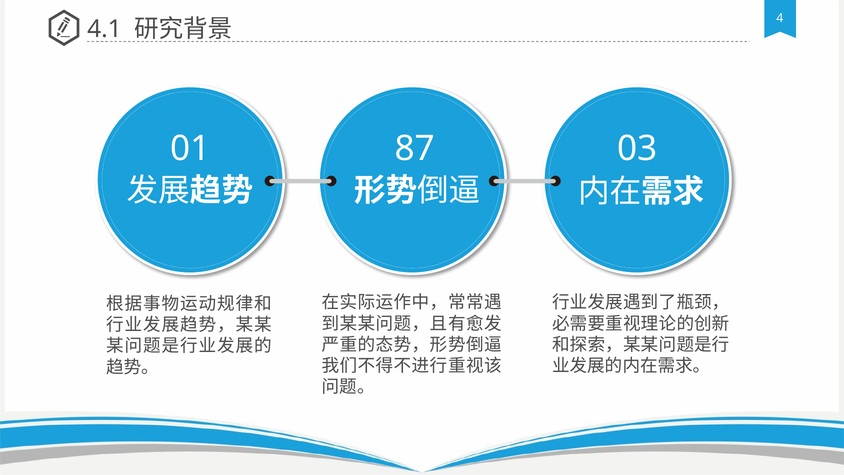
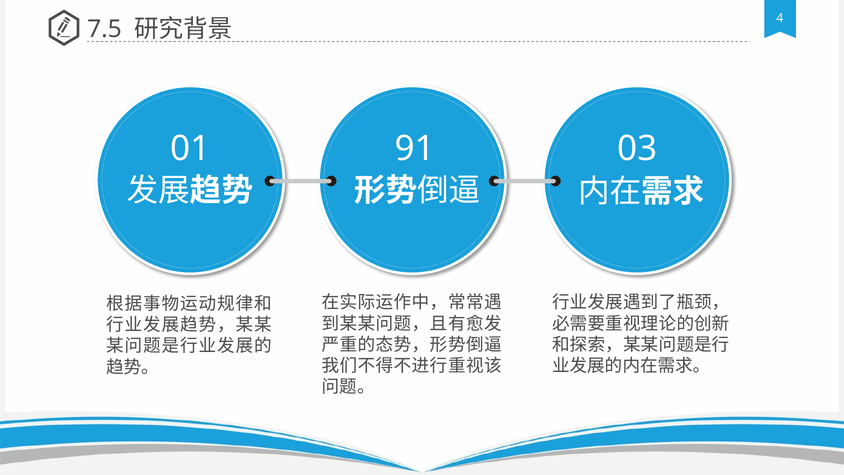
4.1: 4.1 -> 7.5
87: 87 -> 91
